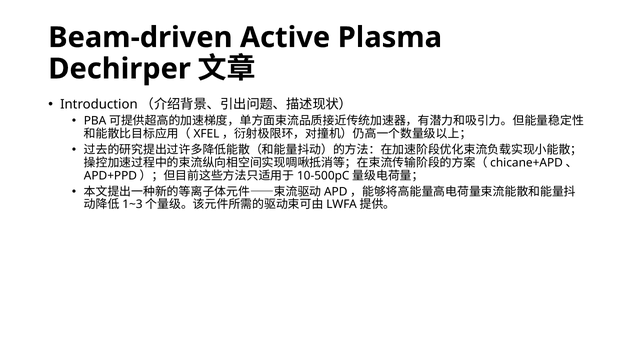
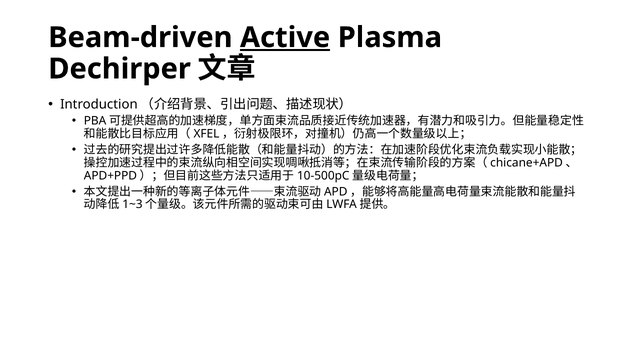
Active underline: none -> present
